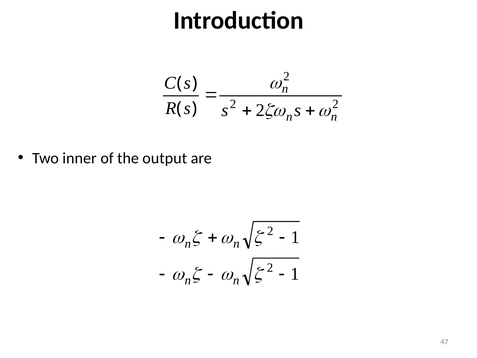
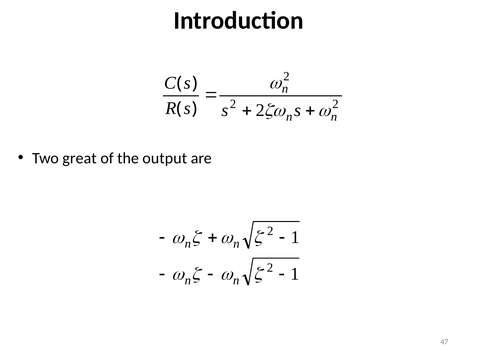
inner: inner -> great
